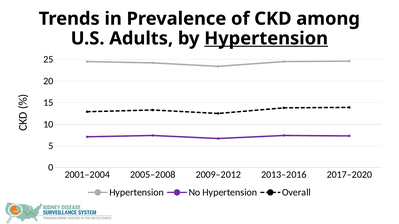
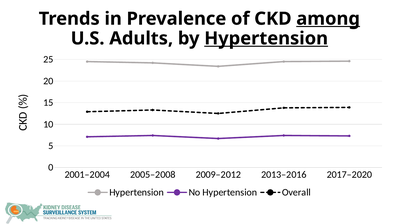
among underline: none -> present
